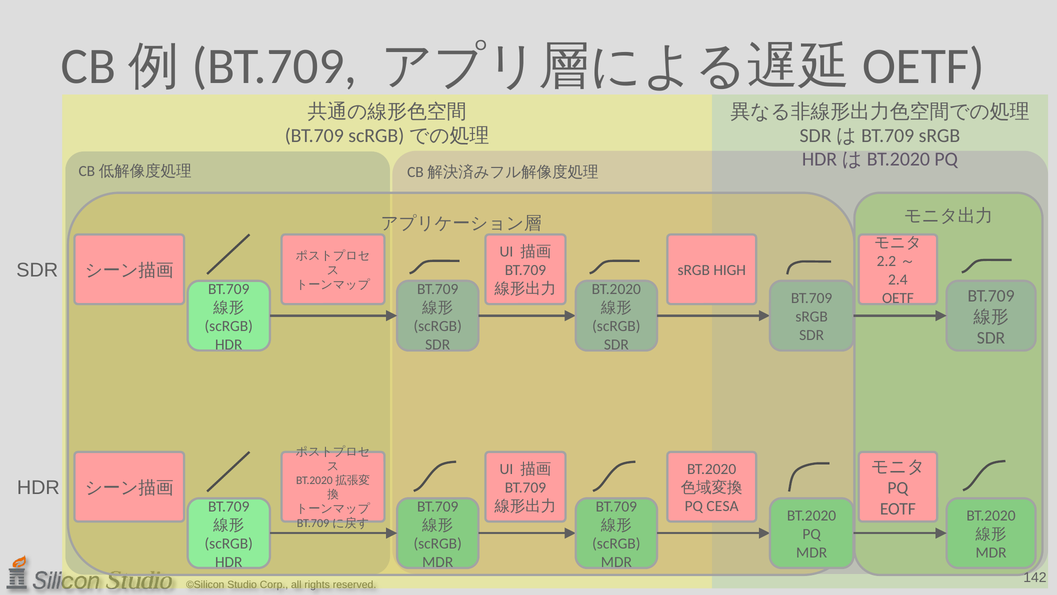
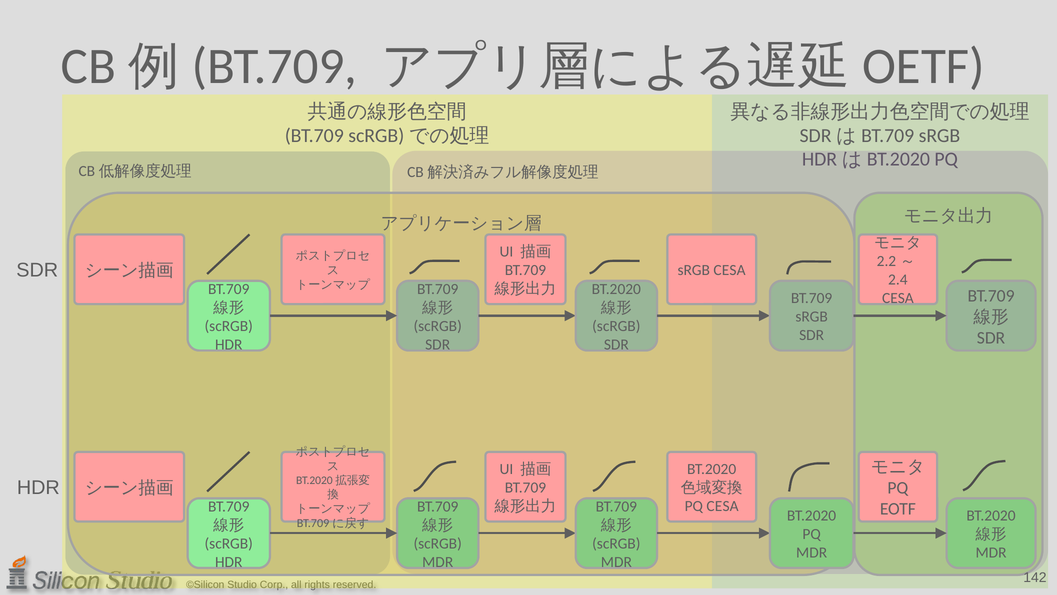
sRGB HIGH: HIGH -> CESA
OETF at (898, 298): OETF -> CESA
